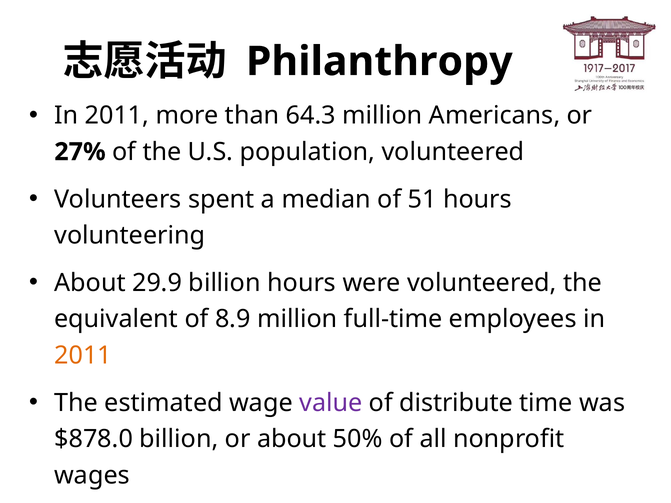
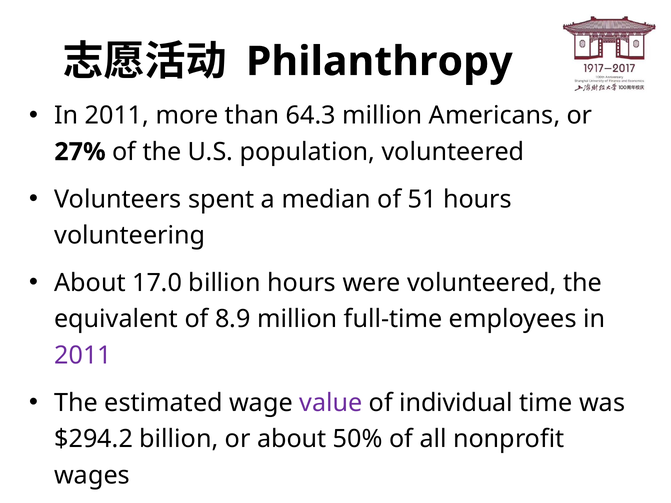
29.9: 29.9 -> 17.0
2011 at (83, 356) colour: orange -> purple
distribute: distribute -> individual
$878.0: $878.0 -> $294.2
